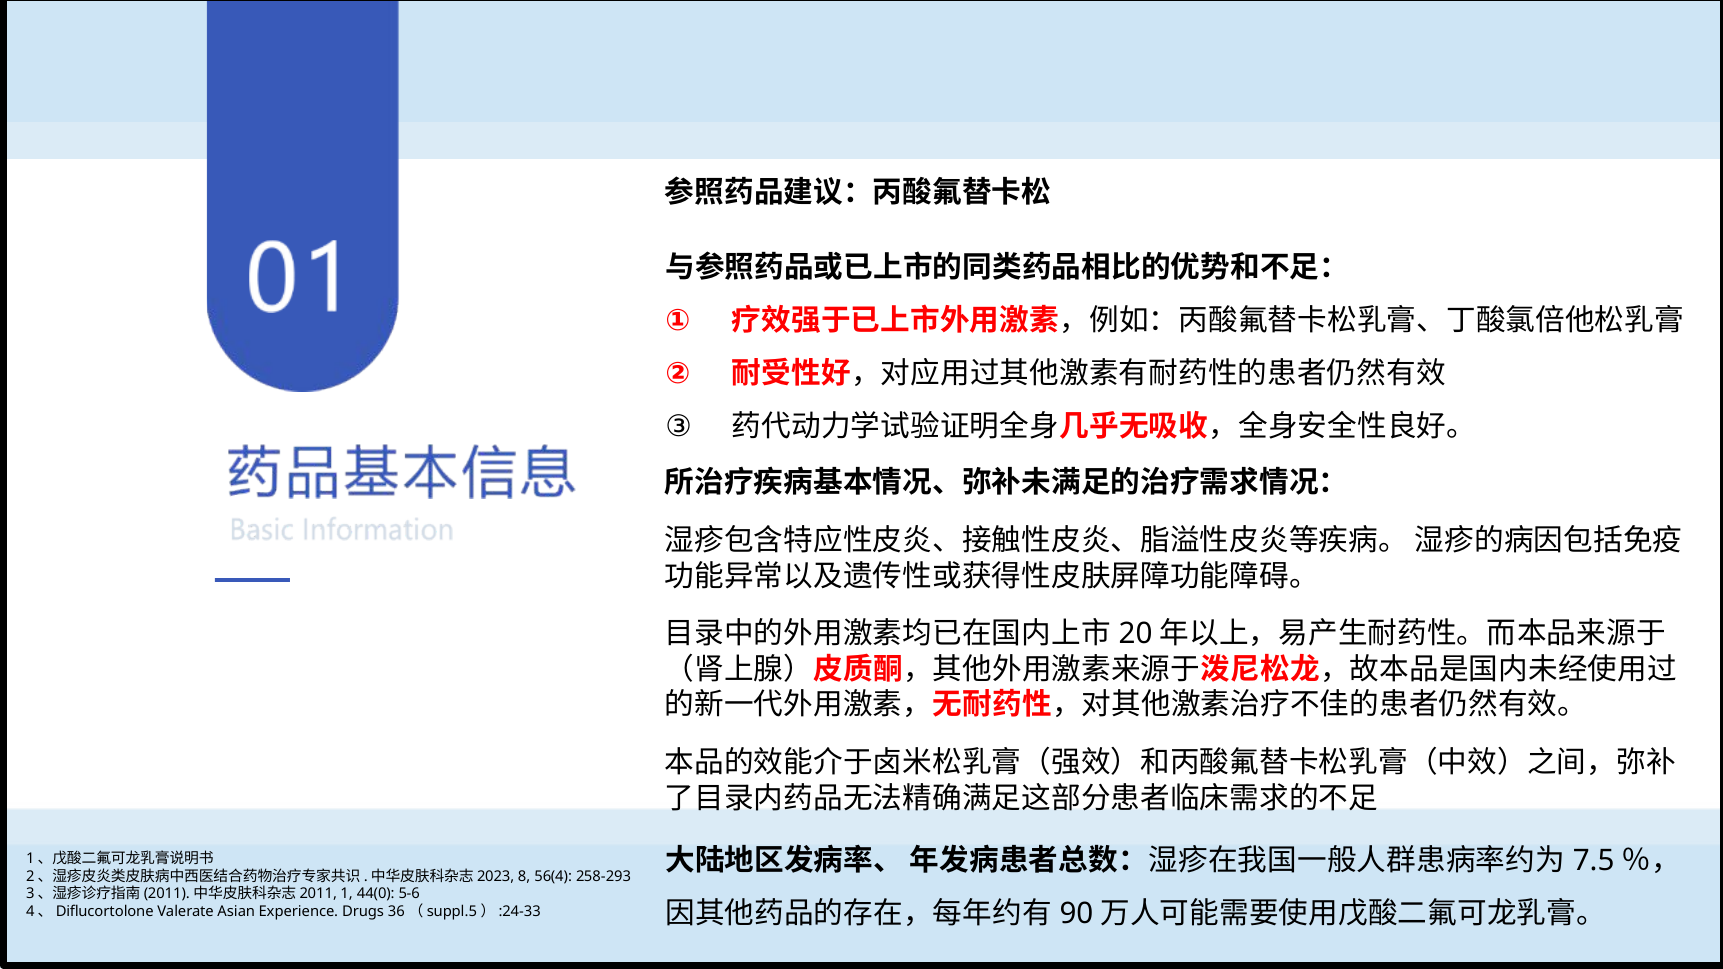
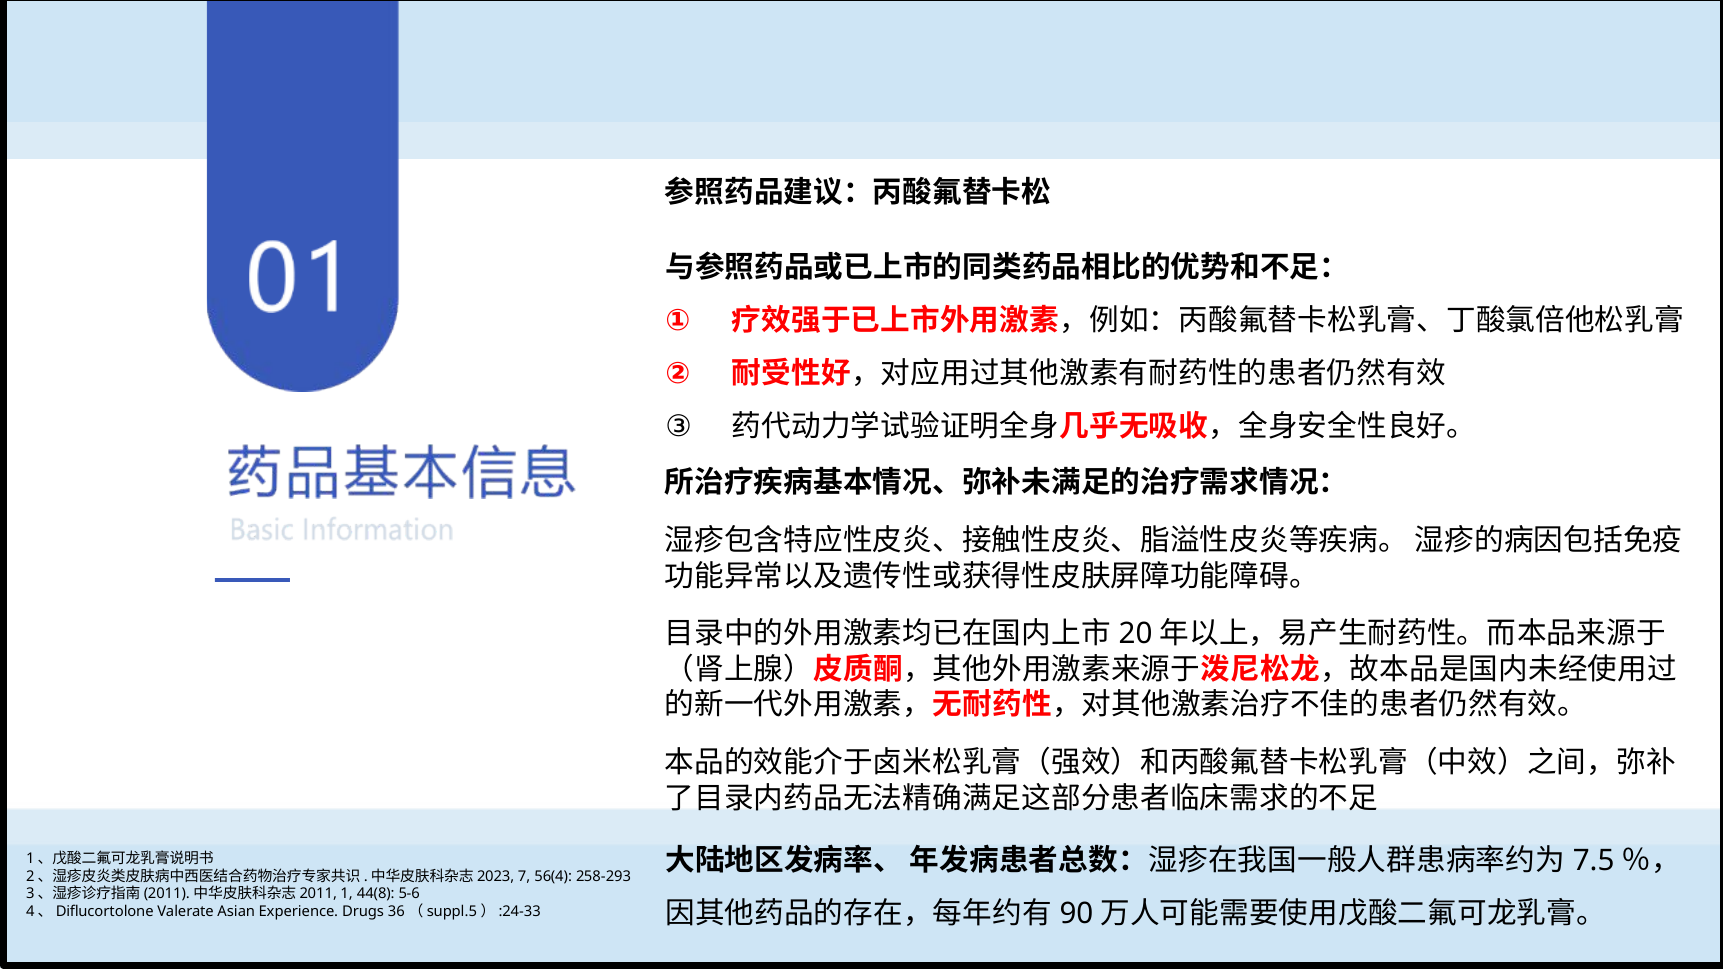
8: 8 -> 7
44(0: 44(0 -> 44(8
